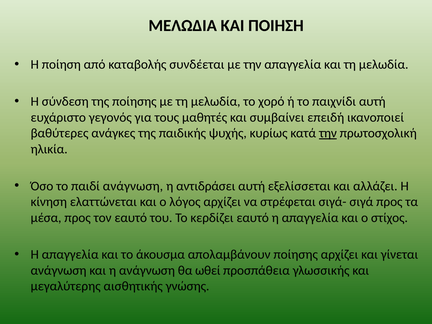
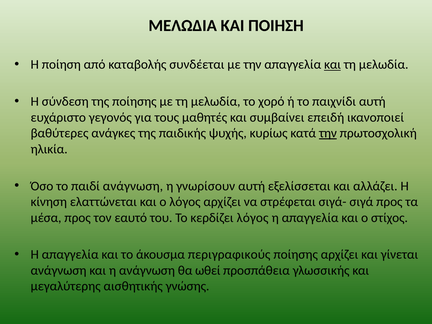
και at (333, 65) underline: none -> present
αντιδράσει: αντιδράσει -> γνωρίσουν
κερδίζει εαυτό: εαυτό -> λόγος
απολαμβάνουν: απολαμβάνουν -> περιγραφικούς
